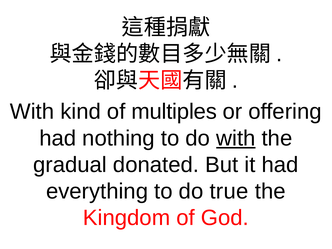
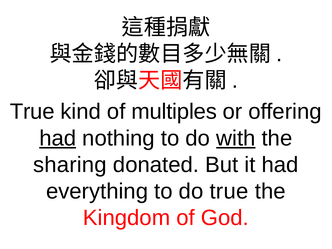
With at (32, 112): With -> True
had at (58, 138) underline: none -> present
gradual: gradual -> sharing
